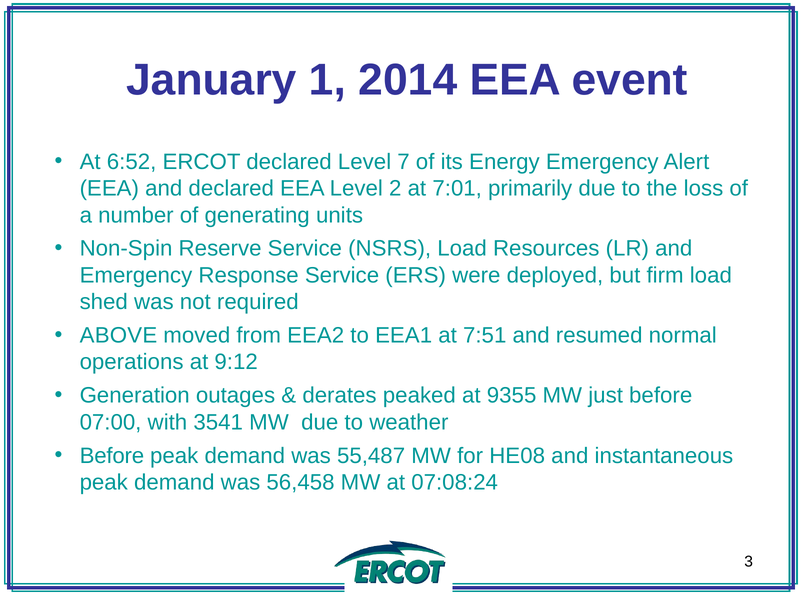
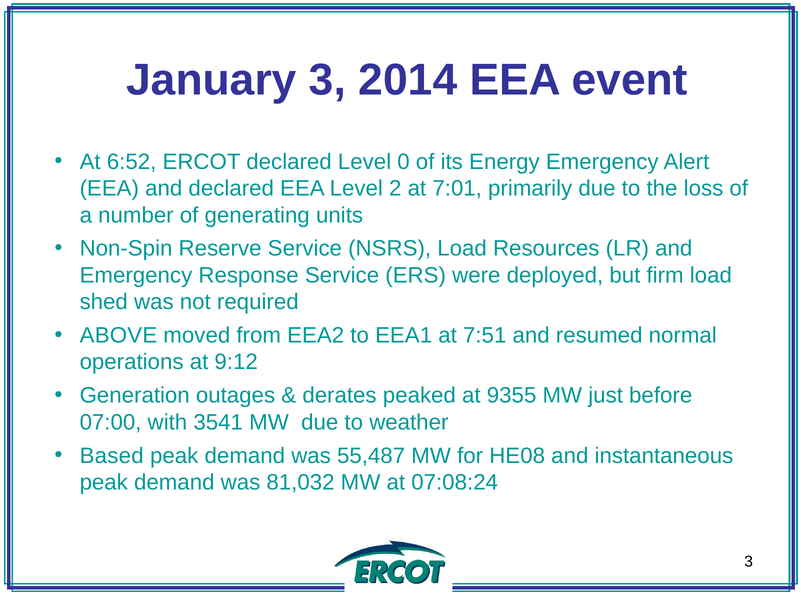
January 1: 1 -> 3
7: 7 -> 0
Before at (112, 455): Before -> Based
56,458: 56,458 -> 81,032
